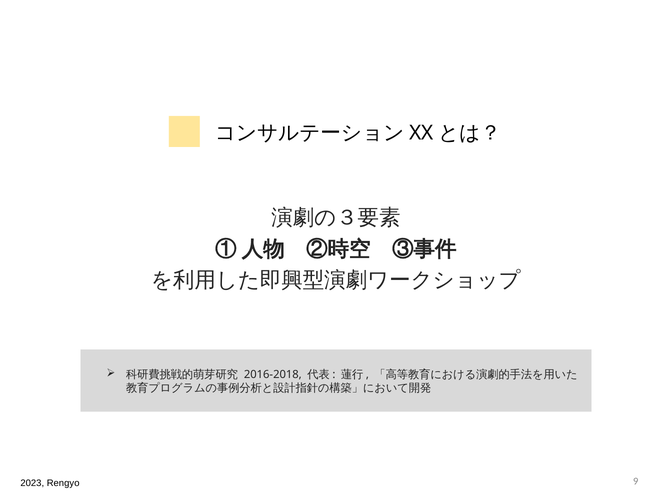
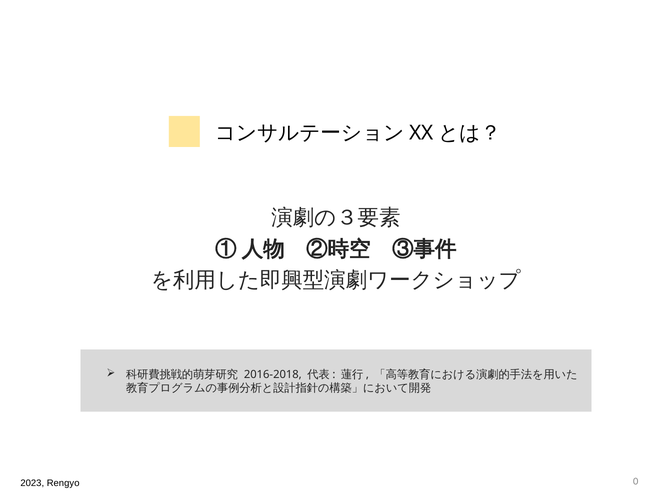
9: 9 -> 0
